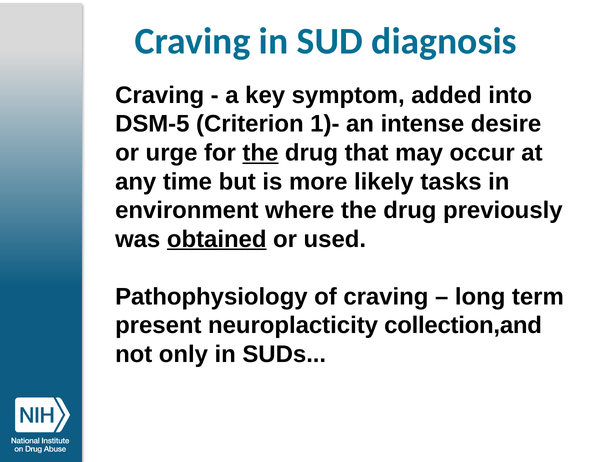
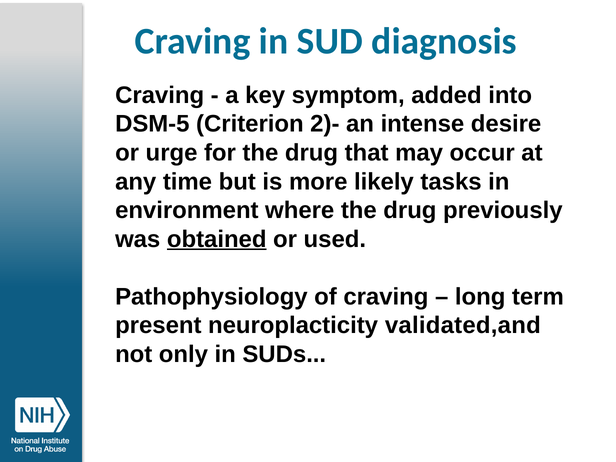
1)-: 1)- -> 2)-
the at (260, 153) underline: present -> none
collection,and: collection,and -> validated,and
